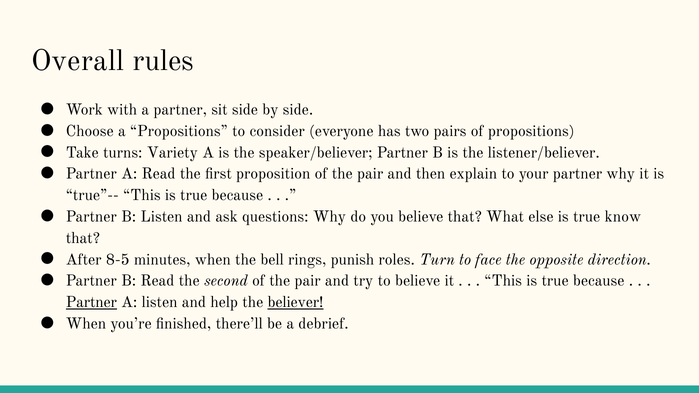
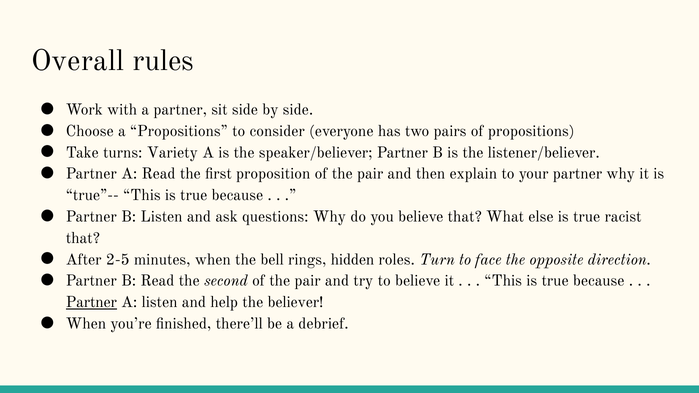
know: know -> racist
8-5: 8-5 -> 2-5
punish: punish -> hidden
believer underline: present -> none
